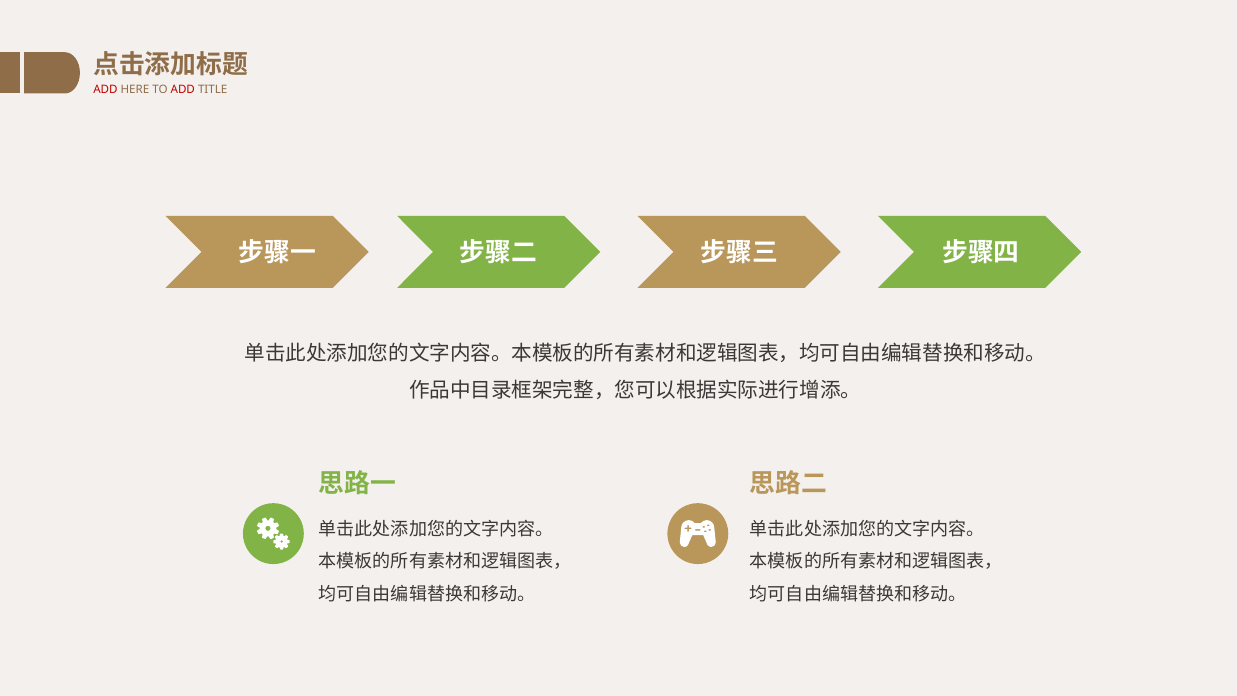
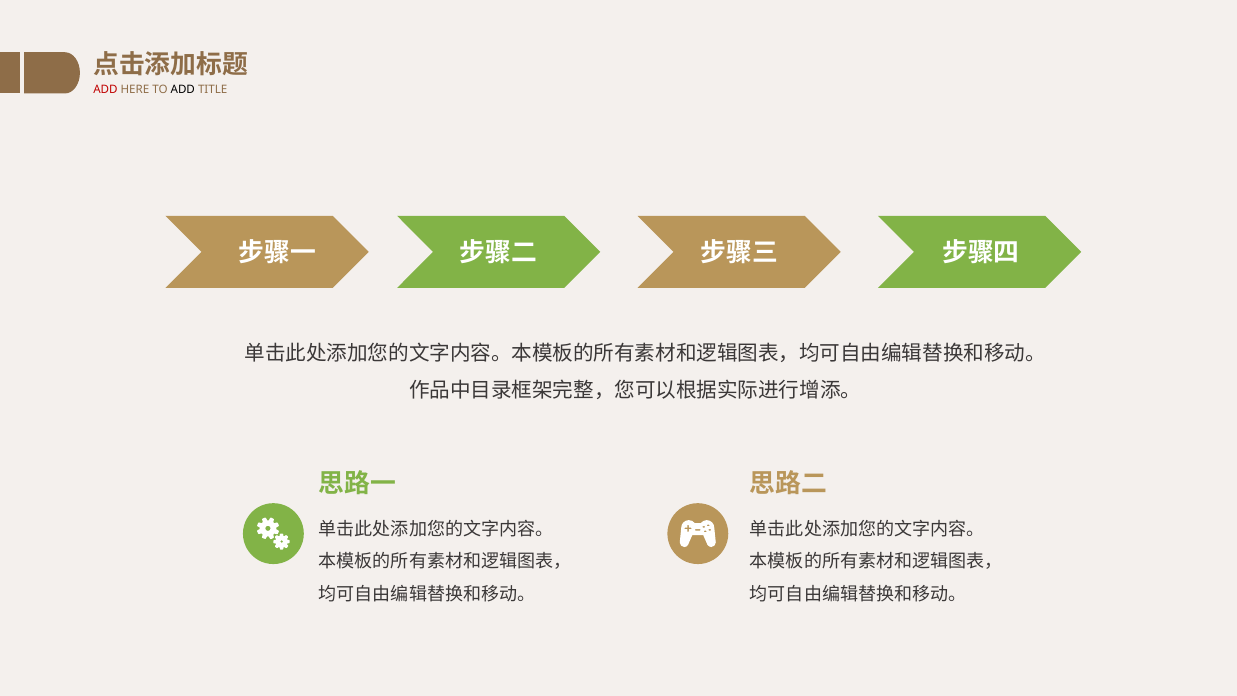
ADD at (183, 90) colour: red -> black
